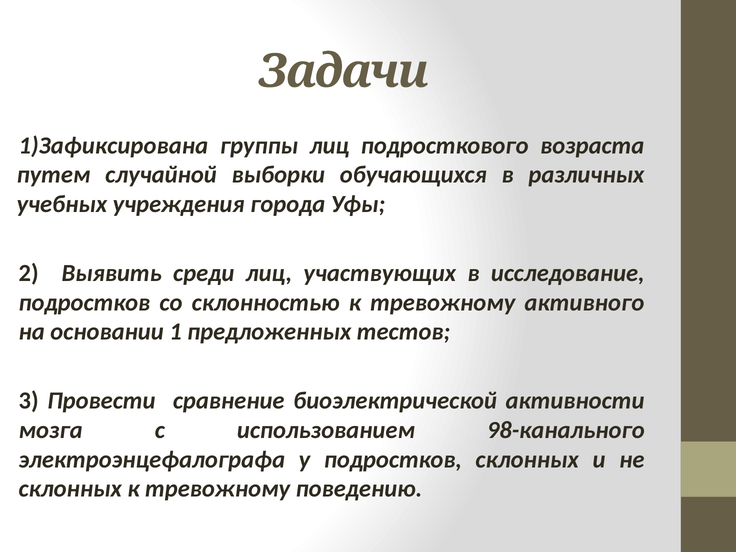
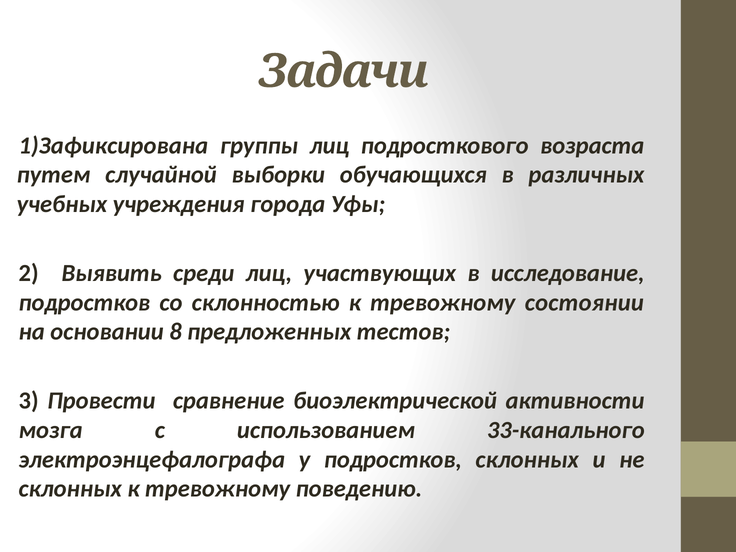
активного: активного -> состоянии
1: 1 -> 8
98-канального: 98-канального -> 33-канального
